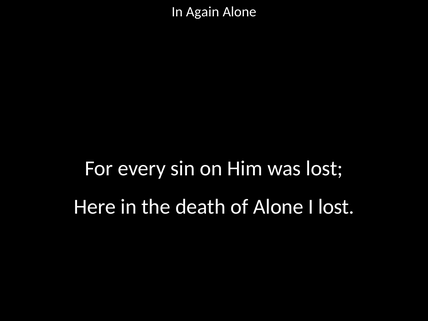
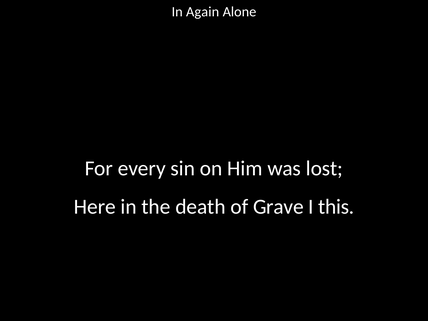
of Alone: Alone -> Grave
I lost: lost -> this
